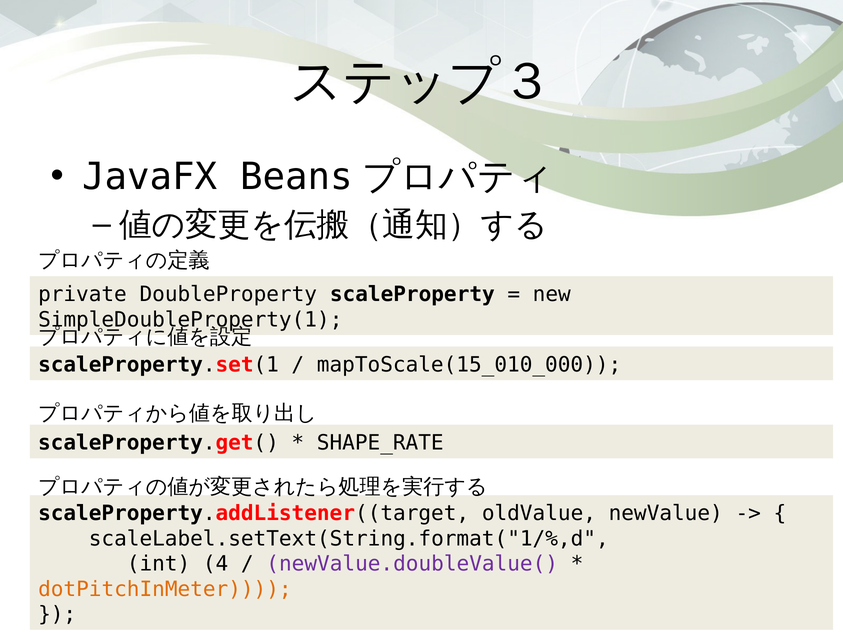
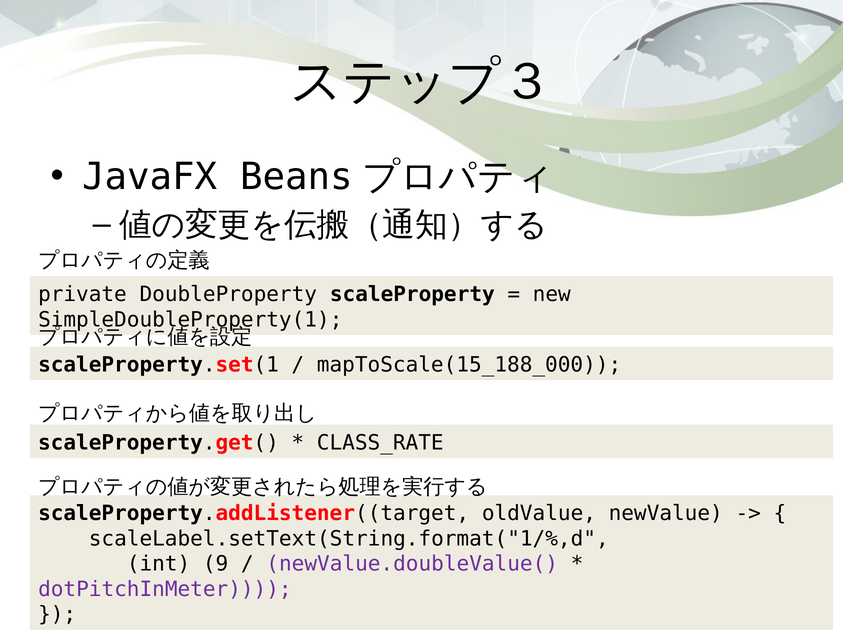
mapToScale(15_010_000: mapToScale(15_010_000 -> mapToScale(15_188_000
SHAPE_RATE: SHAPE_RATE -> CLASS_RATE
4: 4 -> 9
dotPitchInMeter colour: orange -> purple
